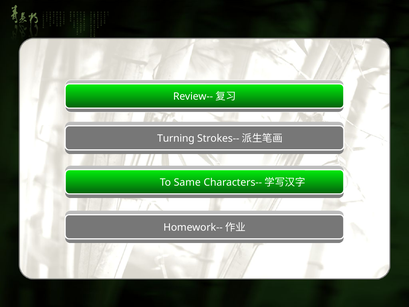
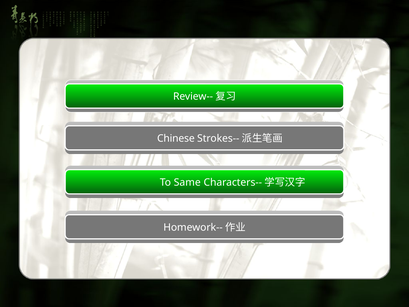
Turning: Turning -> Chinese
